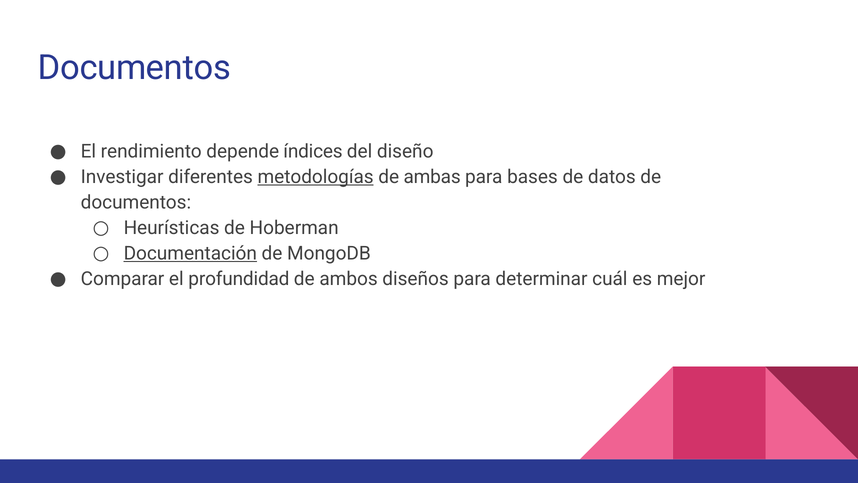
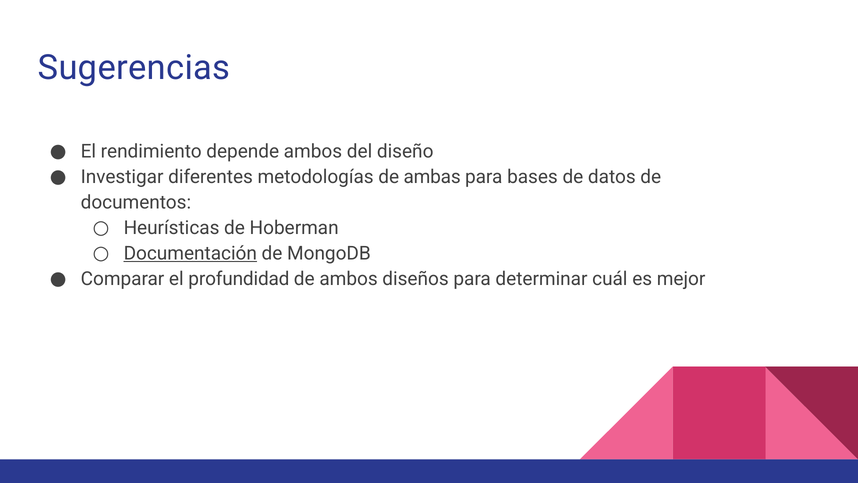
Documentos at (134, 68): Documentos -> Sugerencias
depende índices: índices -> ambos
metodologías underline: present -> none
